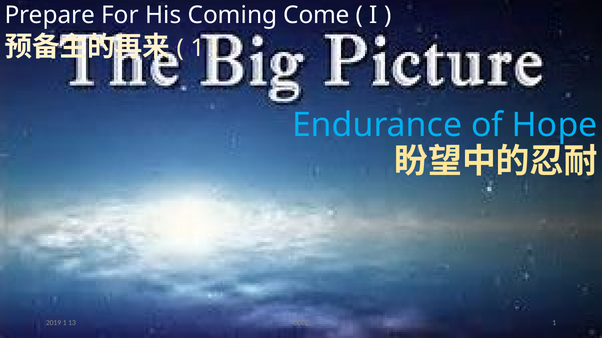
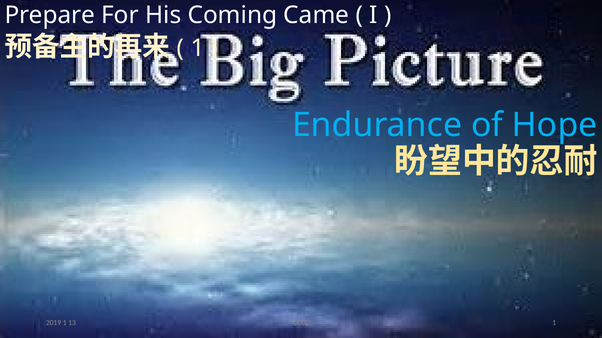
Come: Come -> Came
